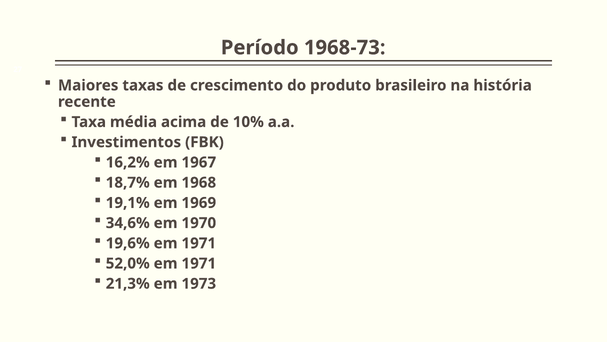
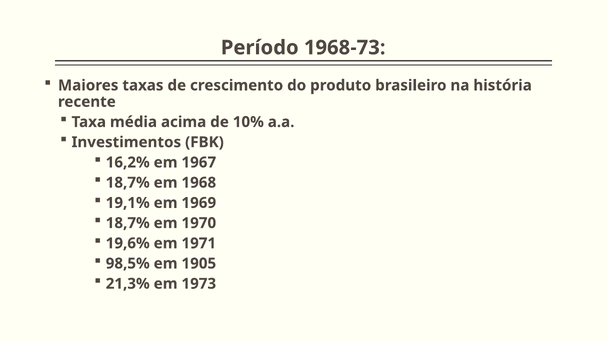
34,6% at (128, 223): 34,6% -> 18,7%
52,0%: 52,0% -> 98,5%
1971 at (199, 263): 1971 -> 1905
